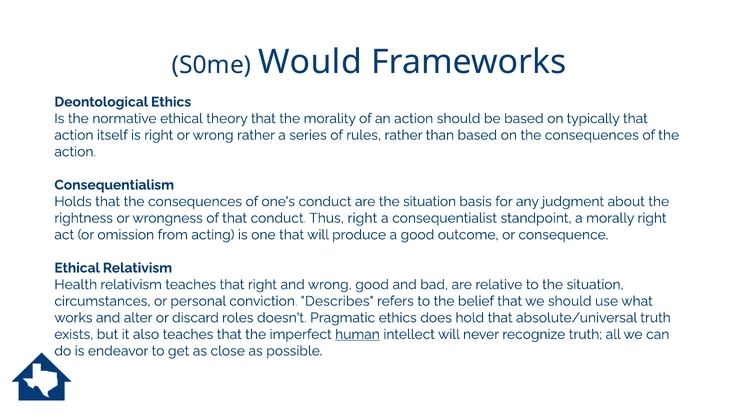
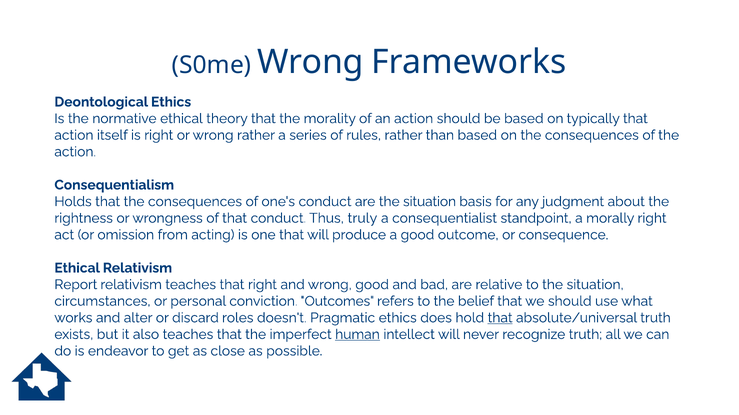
S0me Would: Would -> Wrong
Thus right: right -> truly
Health: Health -> Report
Describes: Describes -> Outcomes
that at (500, 318) underline: none -> present
